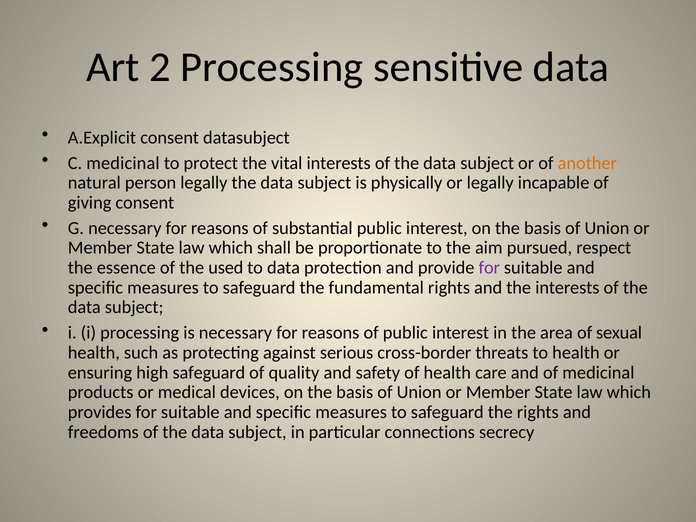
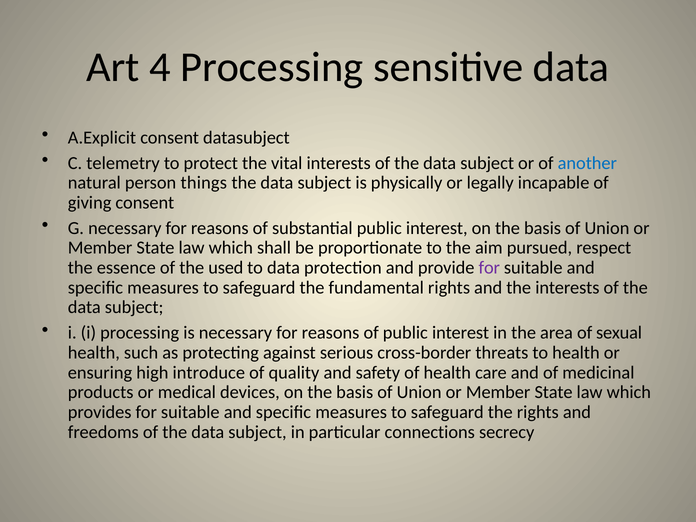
2: 2 -> 4
C medicinal: medicinal -> telemetry
another colour: orange -> blue
person legally: legally -> things
high safeguard: safeguard -> introduce
